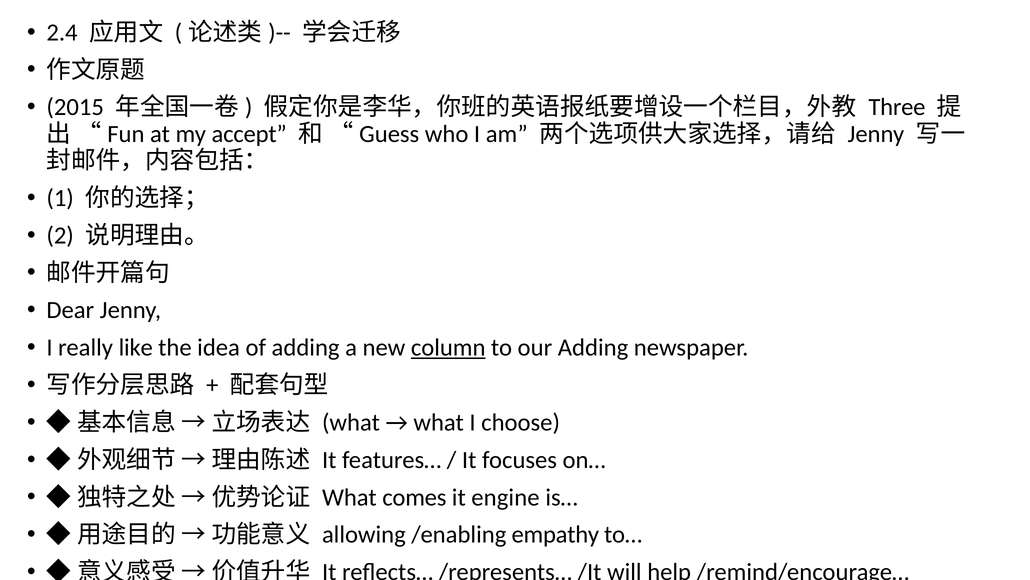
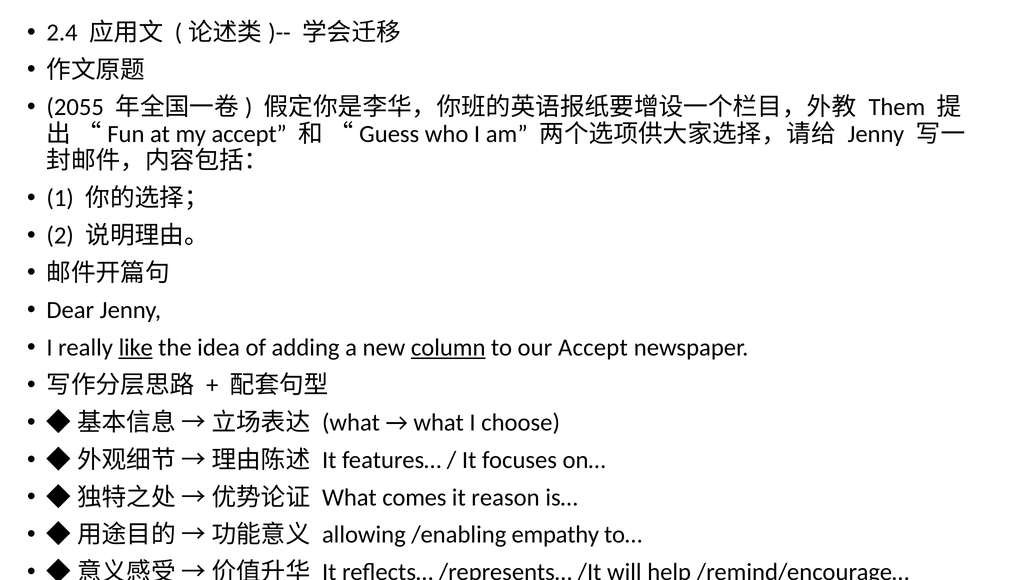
2015: 2015 -> 2055
Three: Three -> Them
like underline: none -> present
our Adding: Adding -> Accept
engine: engine -> reason
